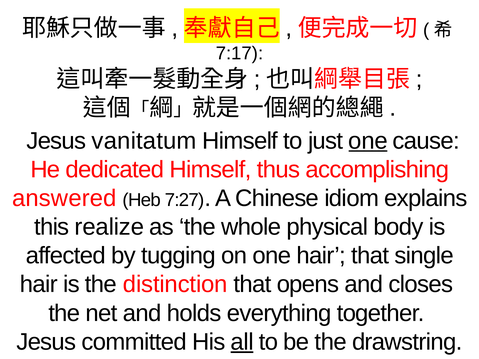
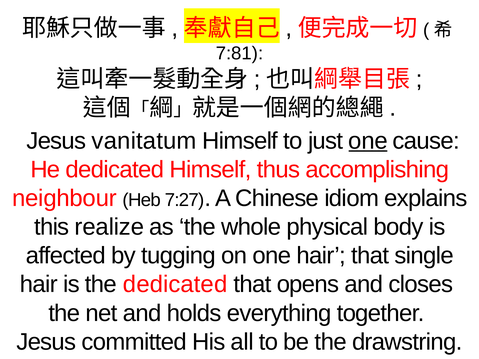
7:17: 7:17 -> 7:81
answered: answered -> neighbour
the distinction: distinction -> dedicated
all underline: present -> none
